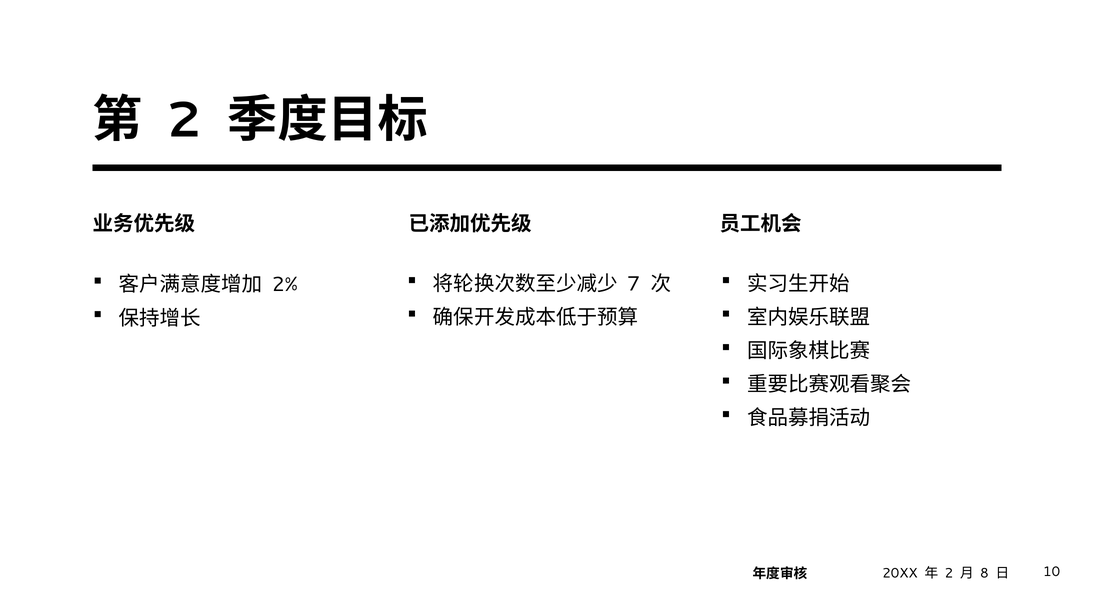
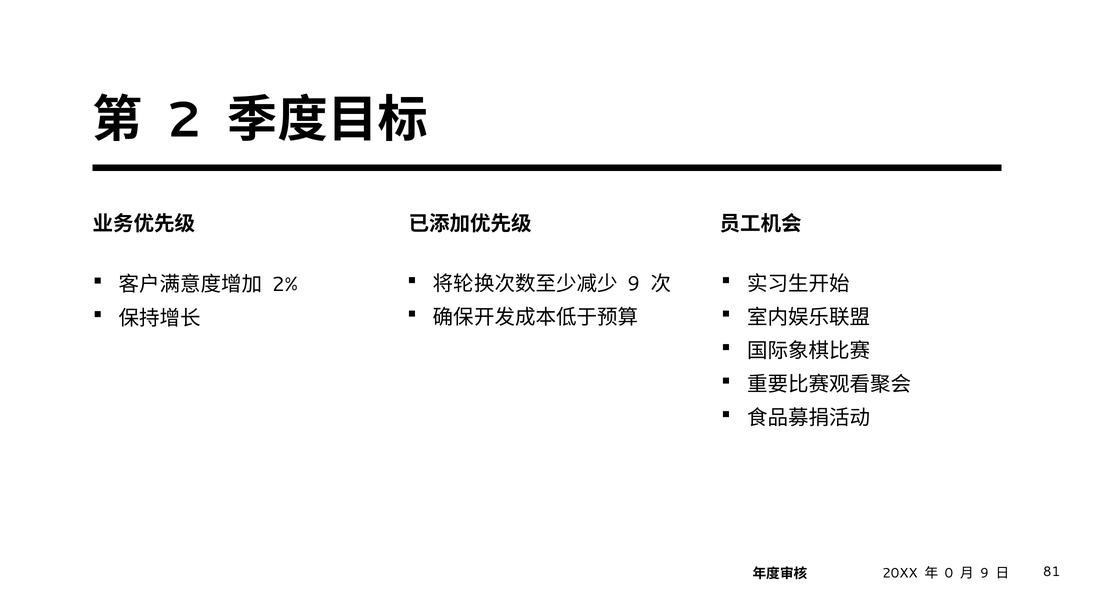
7 at (634, 284): 7 -> 9
2 at (949, 574): 2 -> 0
8 at (984, 574): 8 -> 9
10: 10 -> 81
